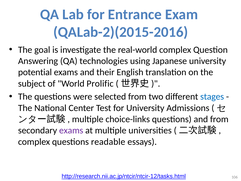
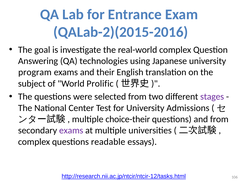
potential: potential -> program
stages colour: blue -> purple
choice-links: choice-links -> choice-their
